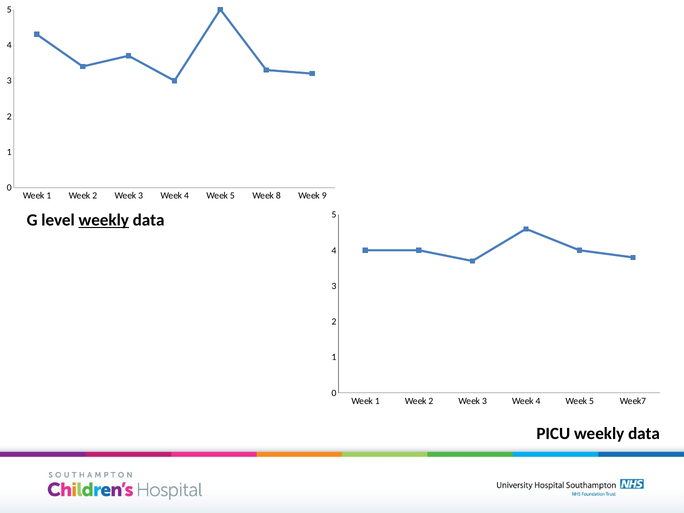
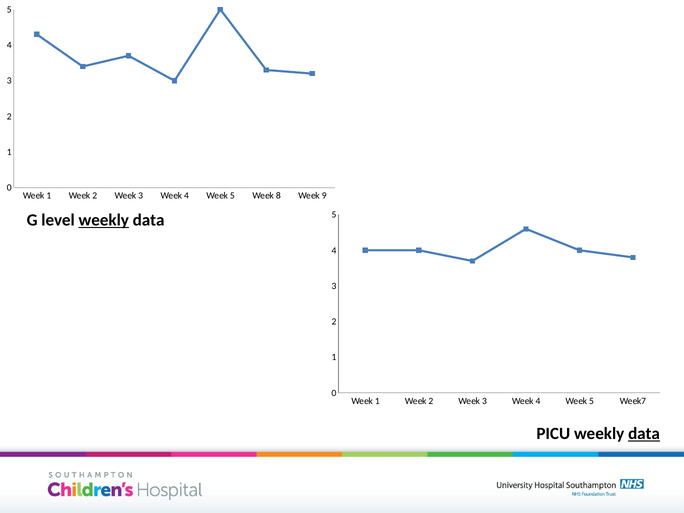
data at (644, 434) underline: none -> present
